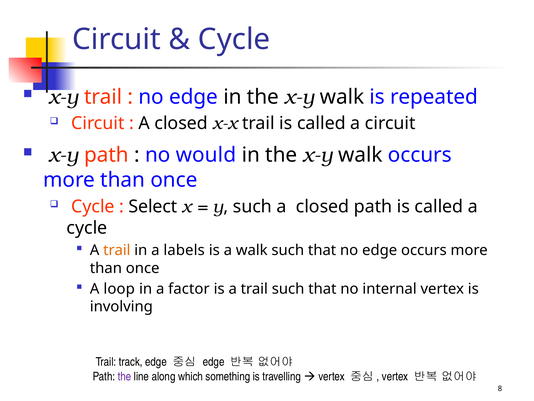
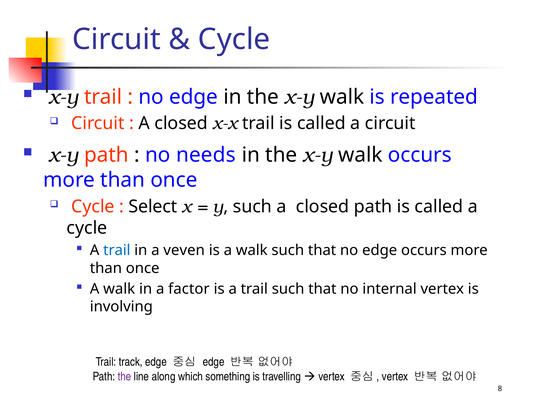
would: would -> needs
trail at (117, 250) colour: orange -> blue
labels: labels -> veven
loop at (119, 289): loop -> walk
